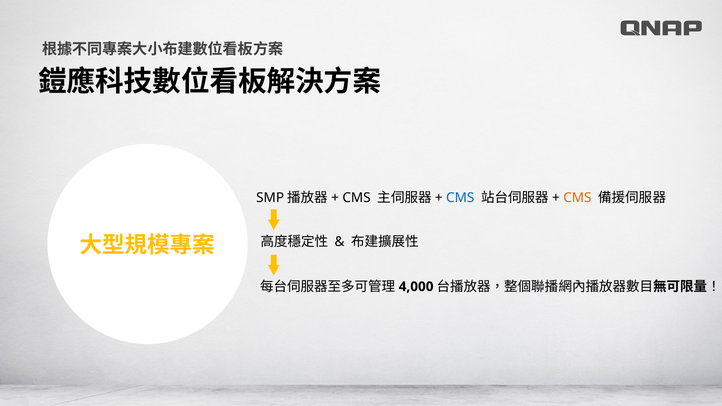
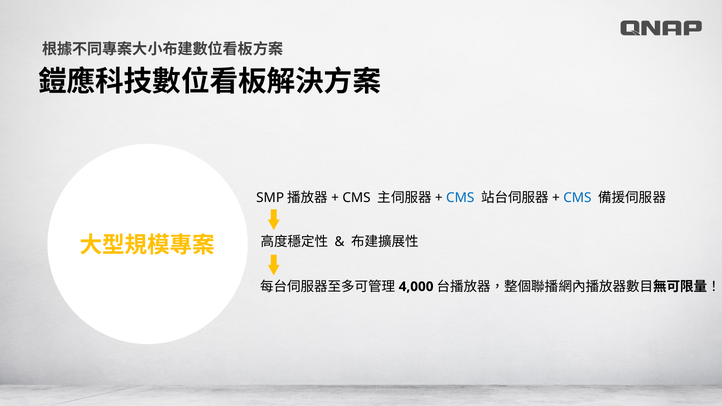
CMS at (577, 198) colour: orange -> blue
